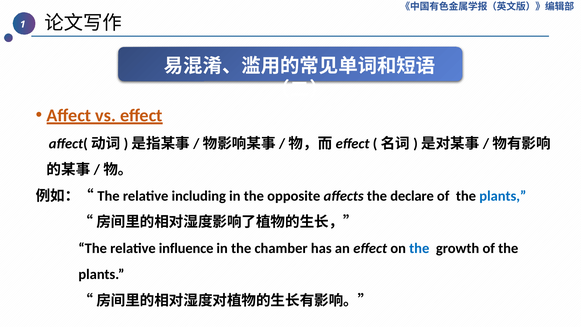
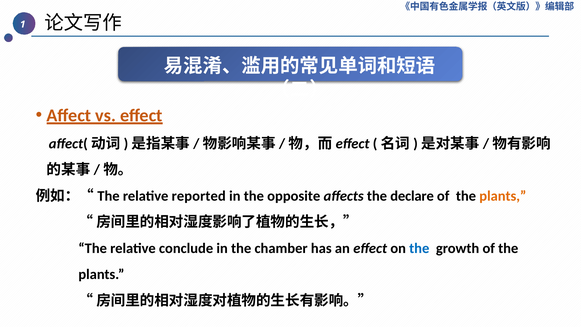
including: including -> reported
plants at (503, 196) colour: blue -> orange
influence: influence -> conclude
